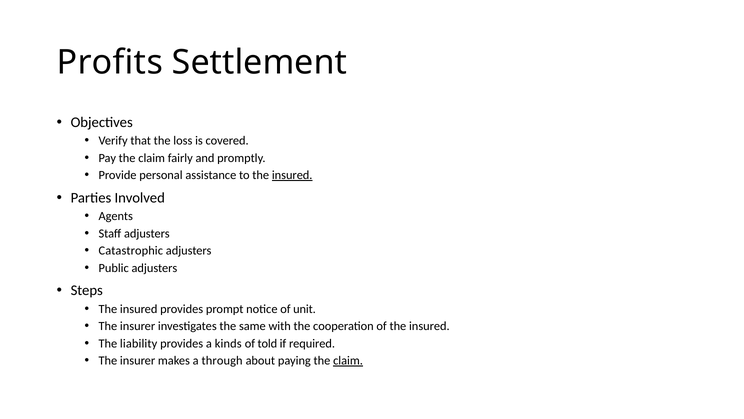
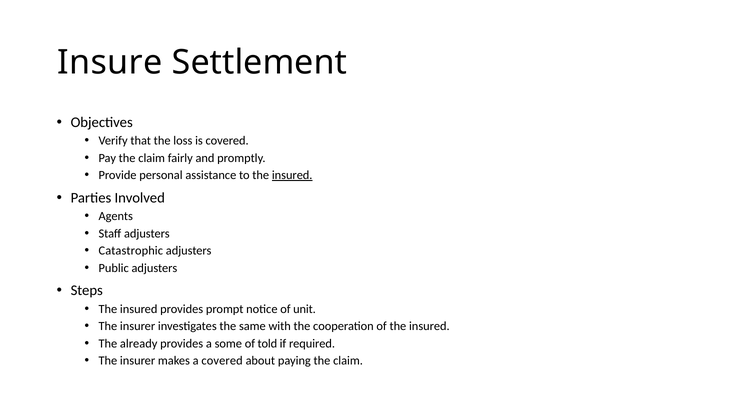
Profits: Profits -> Insure
liability: liability -> already
kinds: kinds -> some
a through: through -> covered
claim at (348, 360) underline: present -> none
